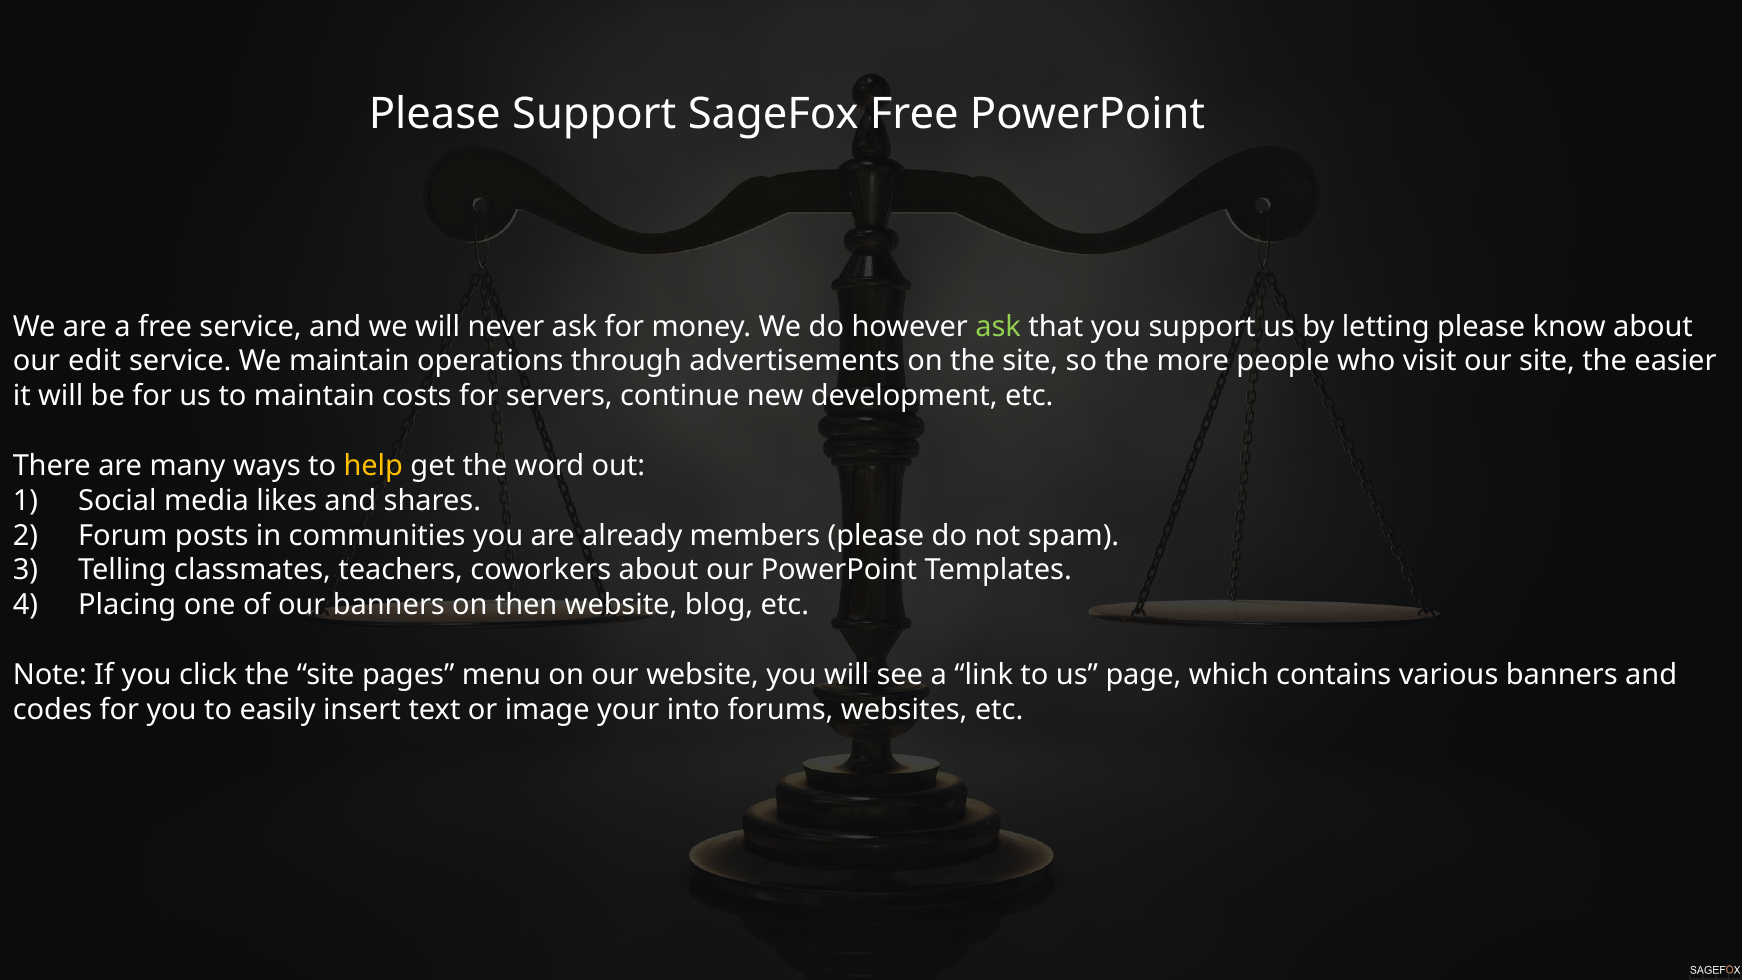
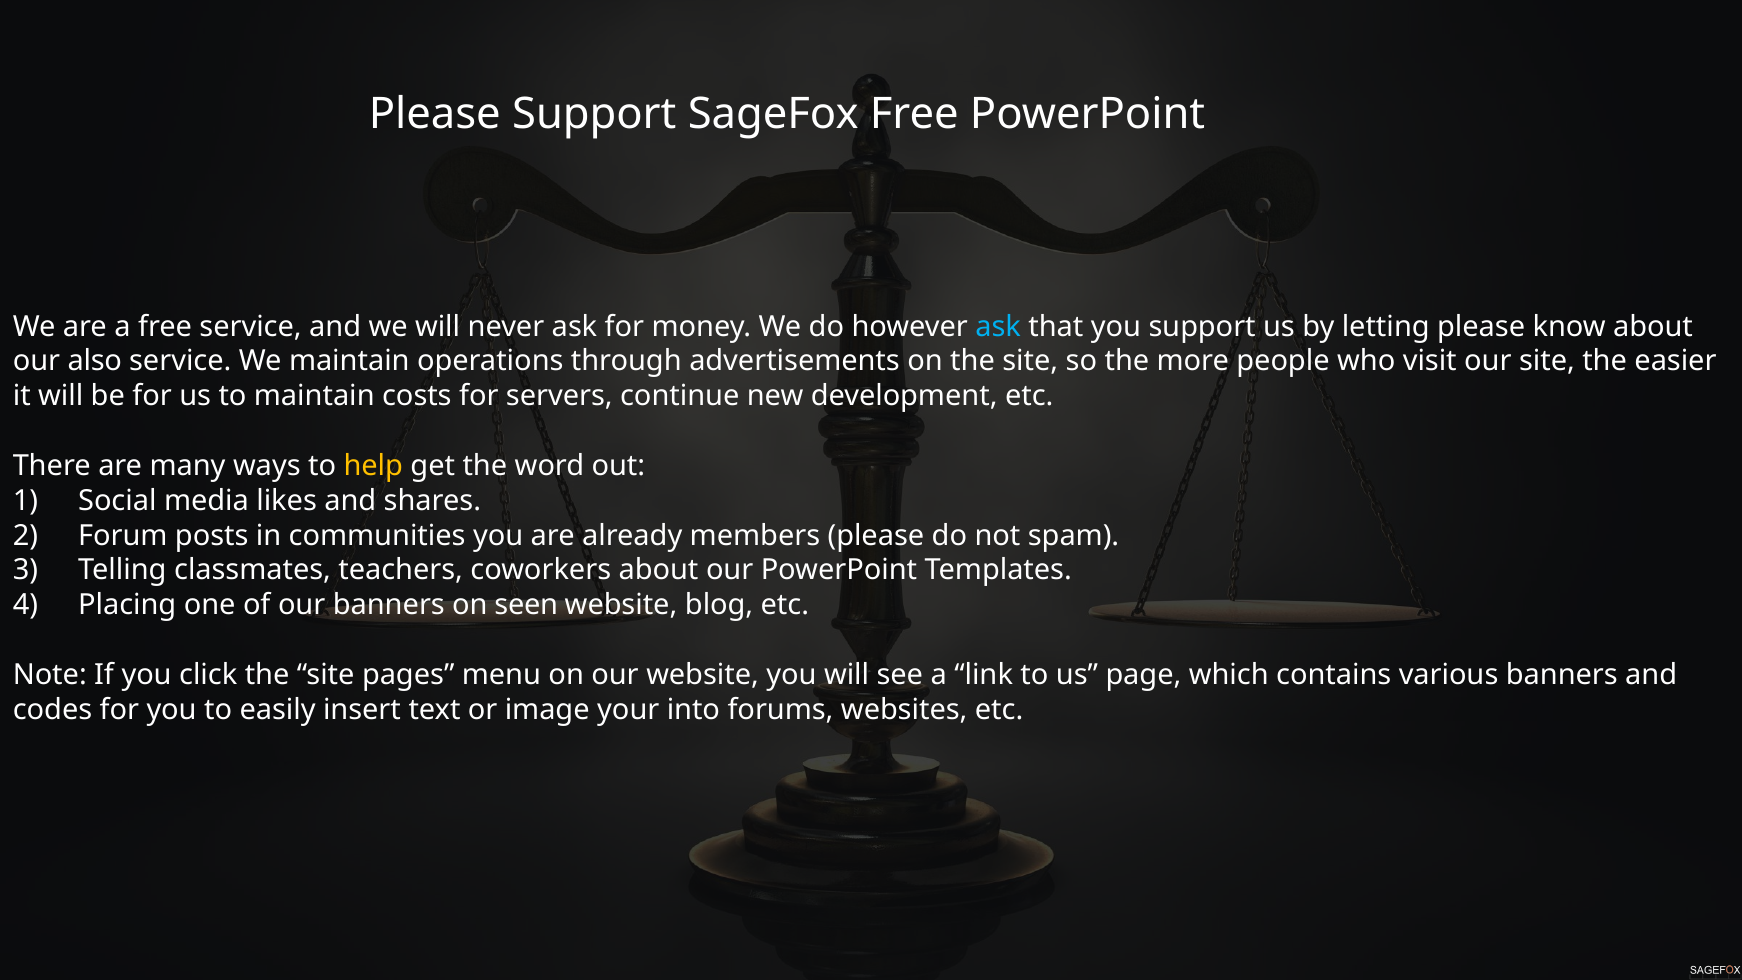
ask at (998, 327) colour: light green -> light blue
edit: edit -> also
then: then -> seen
